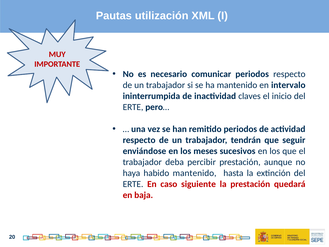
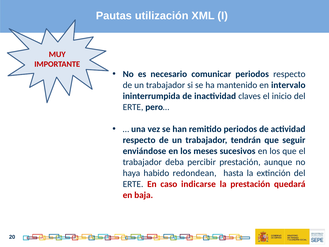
habido mantenido: mantenido -> redondean
siguiente: siguiente -> indicarse
